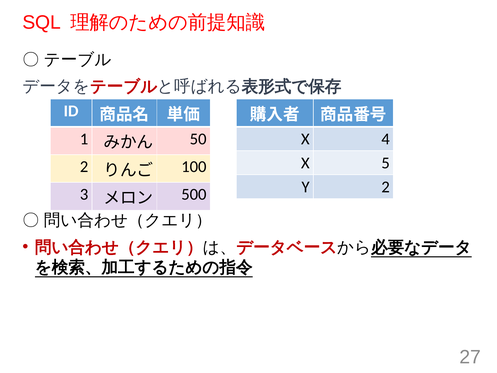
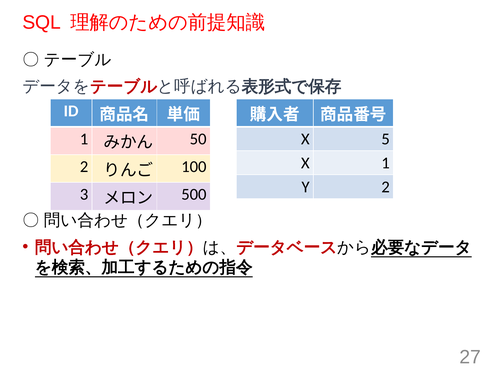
4: 4 -> 5
X 5: 5 -> 1
